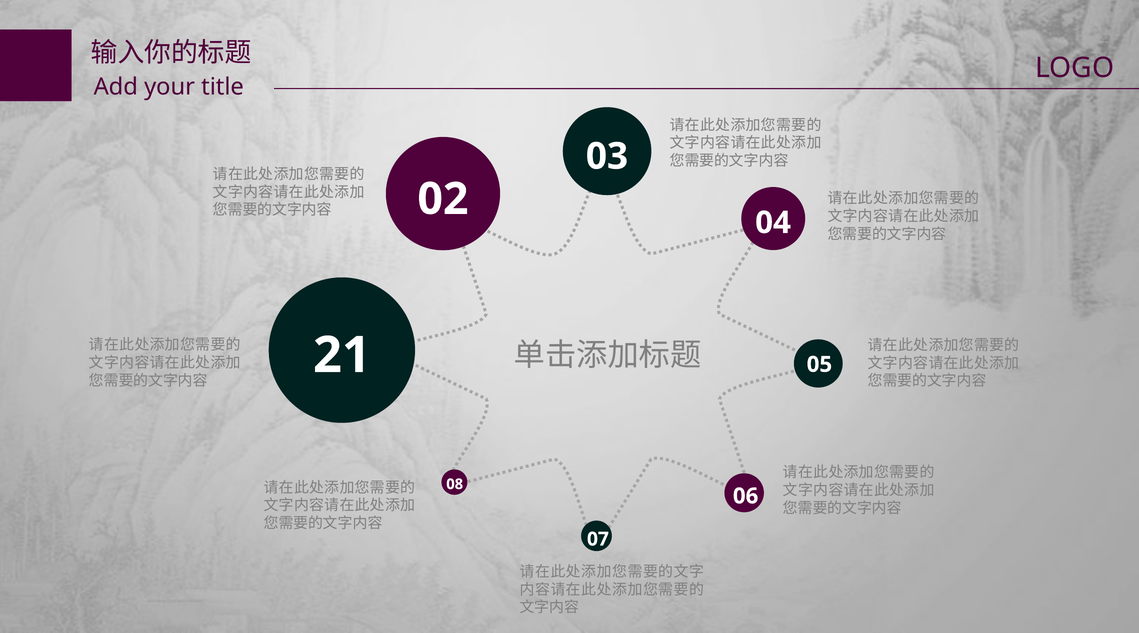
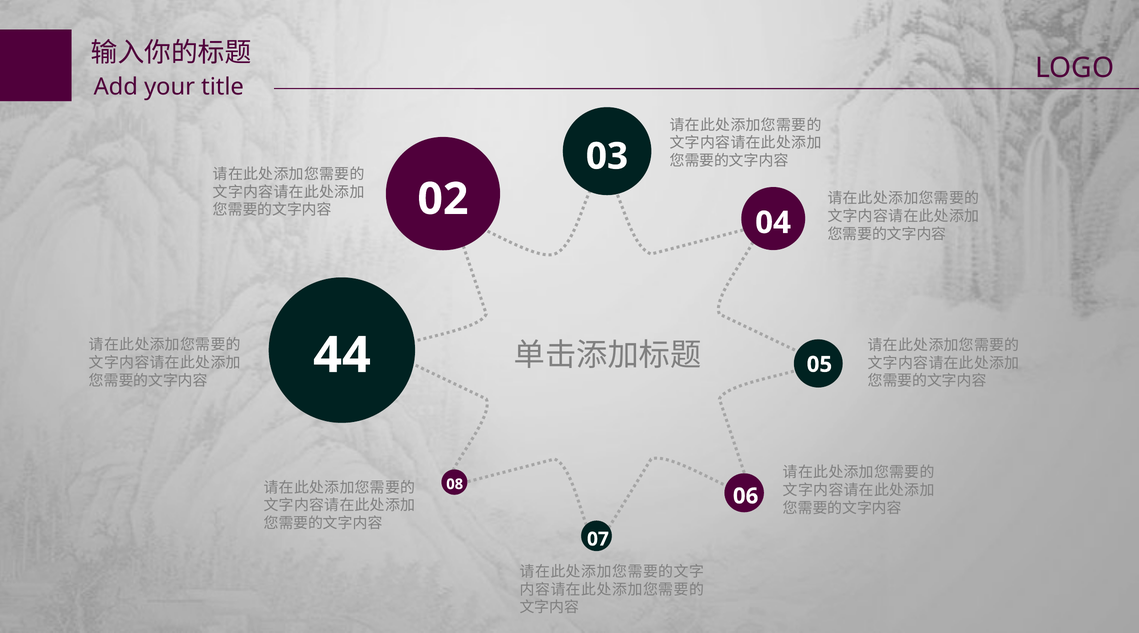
21: 21 -> 44
